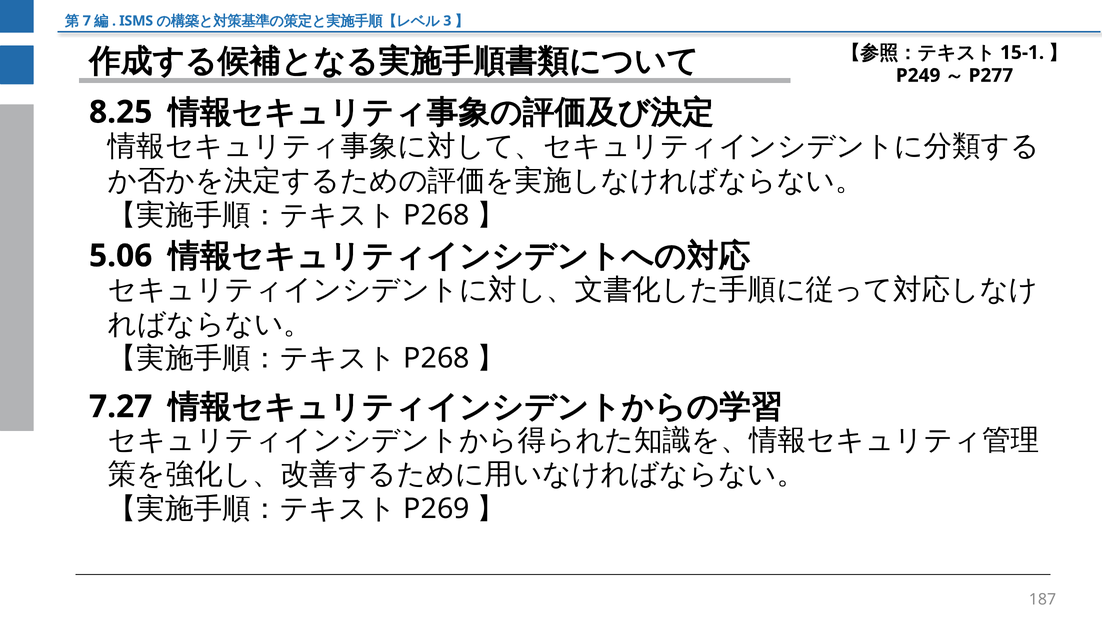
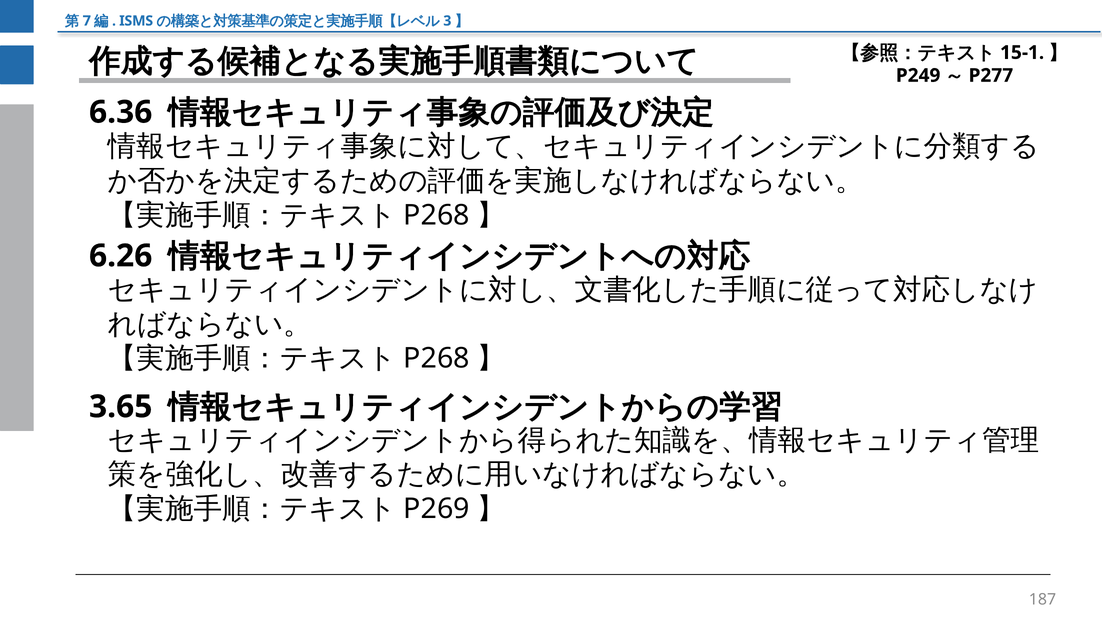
8.25: 8.25 -> 6.36
5.06: 5.06 -> 6.26
7.27: 7.27 -> 3.65
